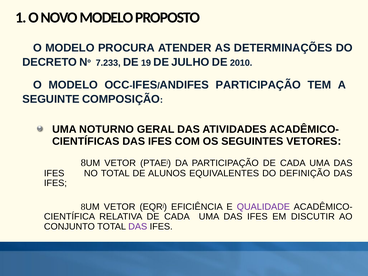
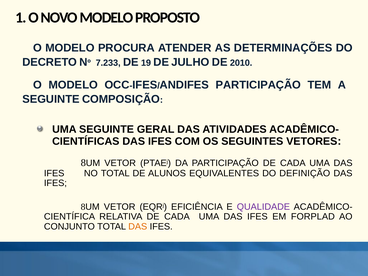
UMA NOTURNO: NOTURNO -> SEGUINTE
DISCUTIR: DISCUTIR -> FORPLAD
DAS at (138, 227) colour: purple -> orange
